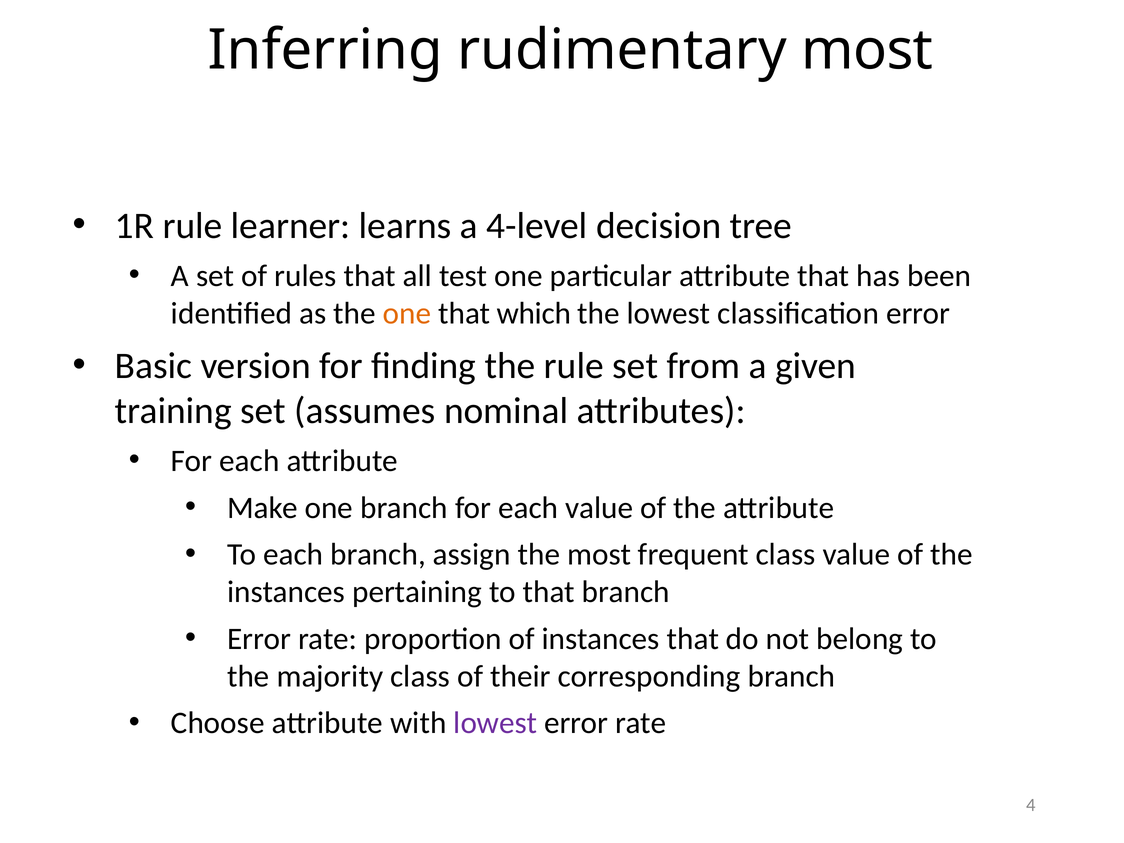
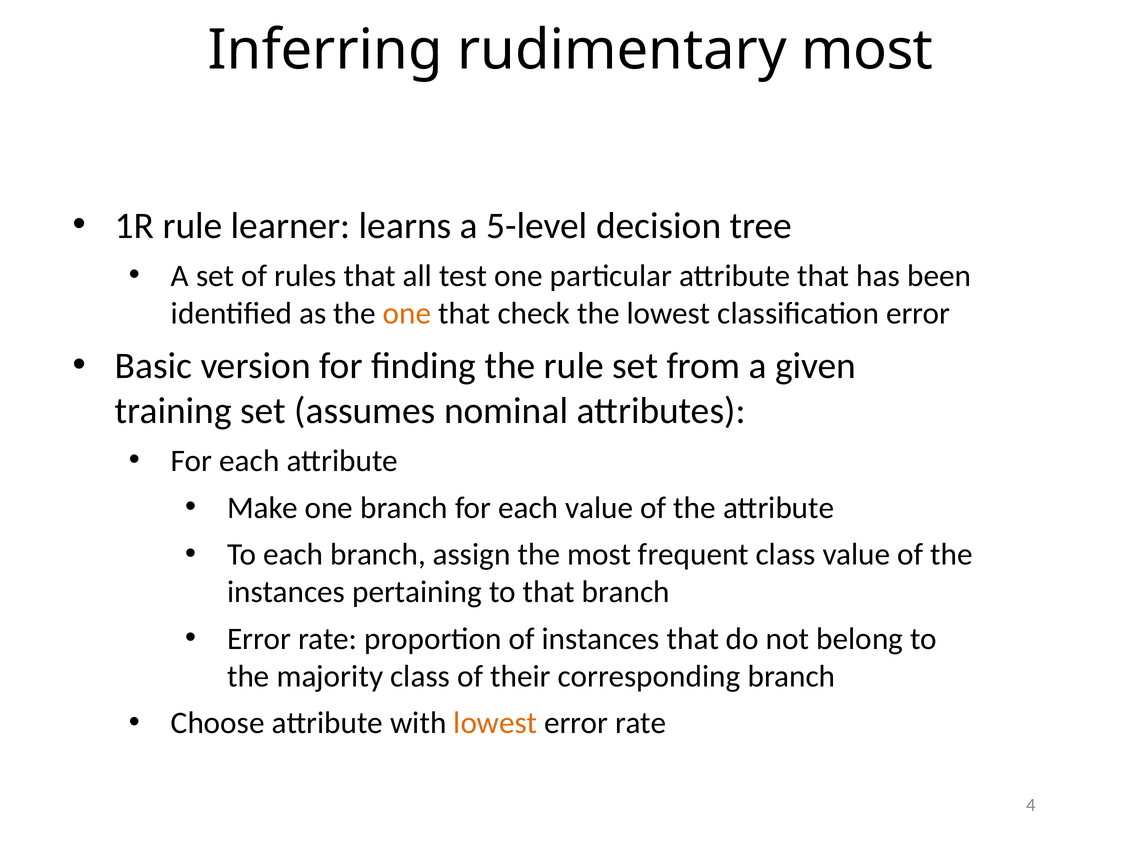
4-level: 4-level -> 5-level
which: which -> check
lowest at (495, 723) colour: purple -> orange
